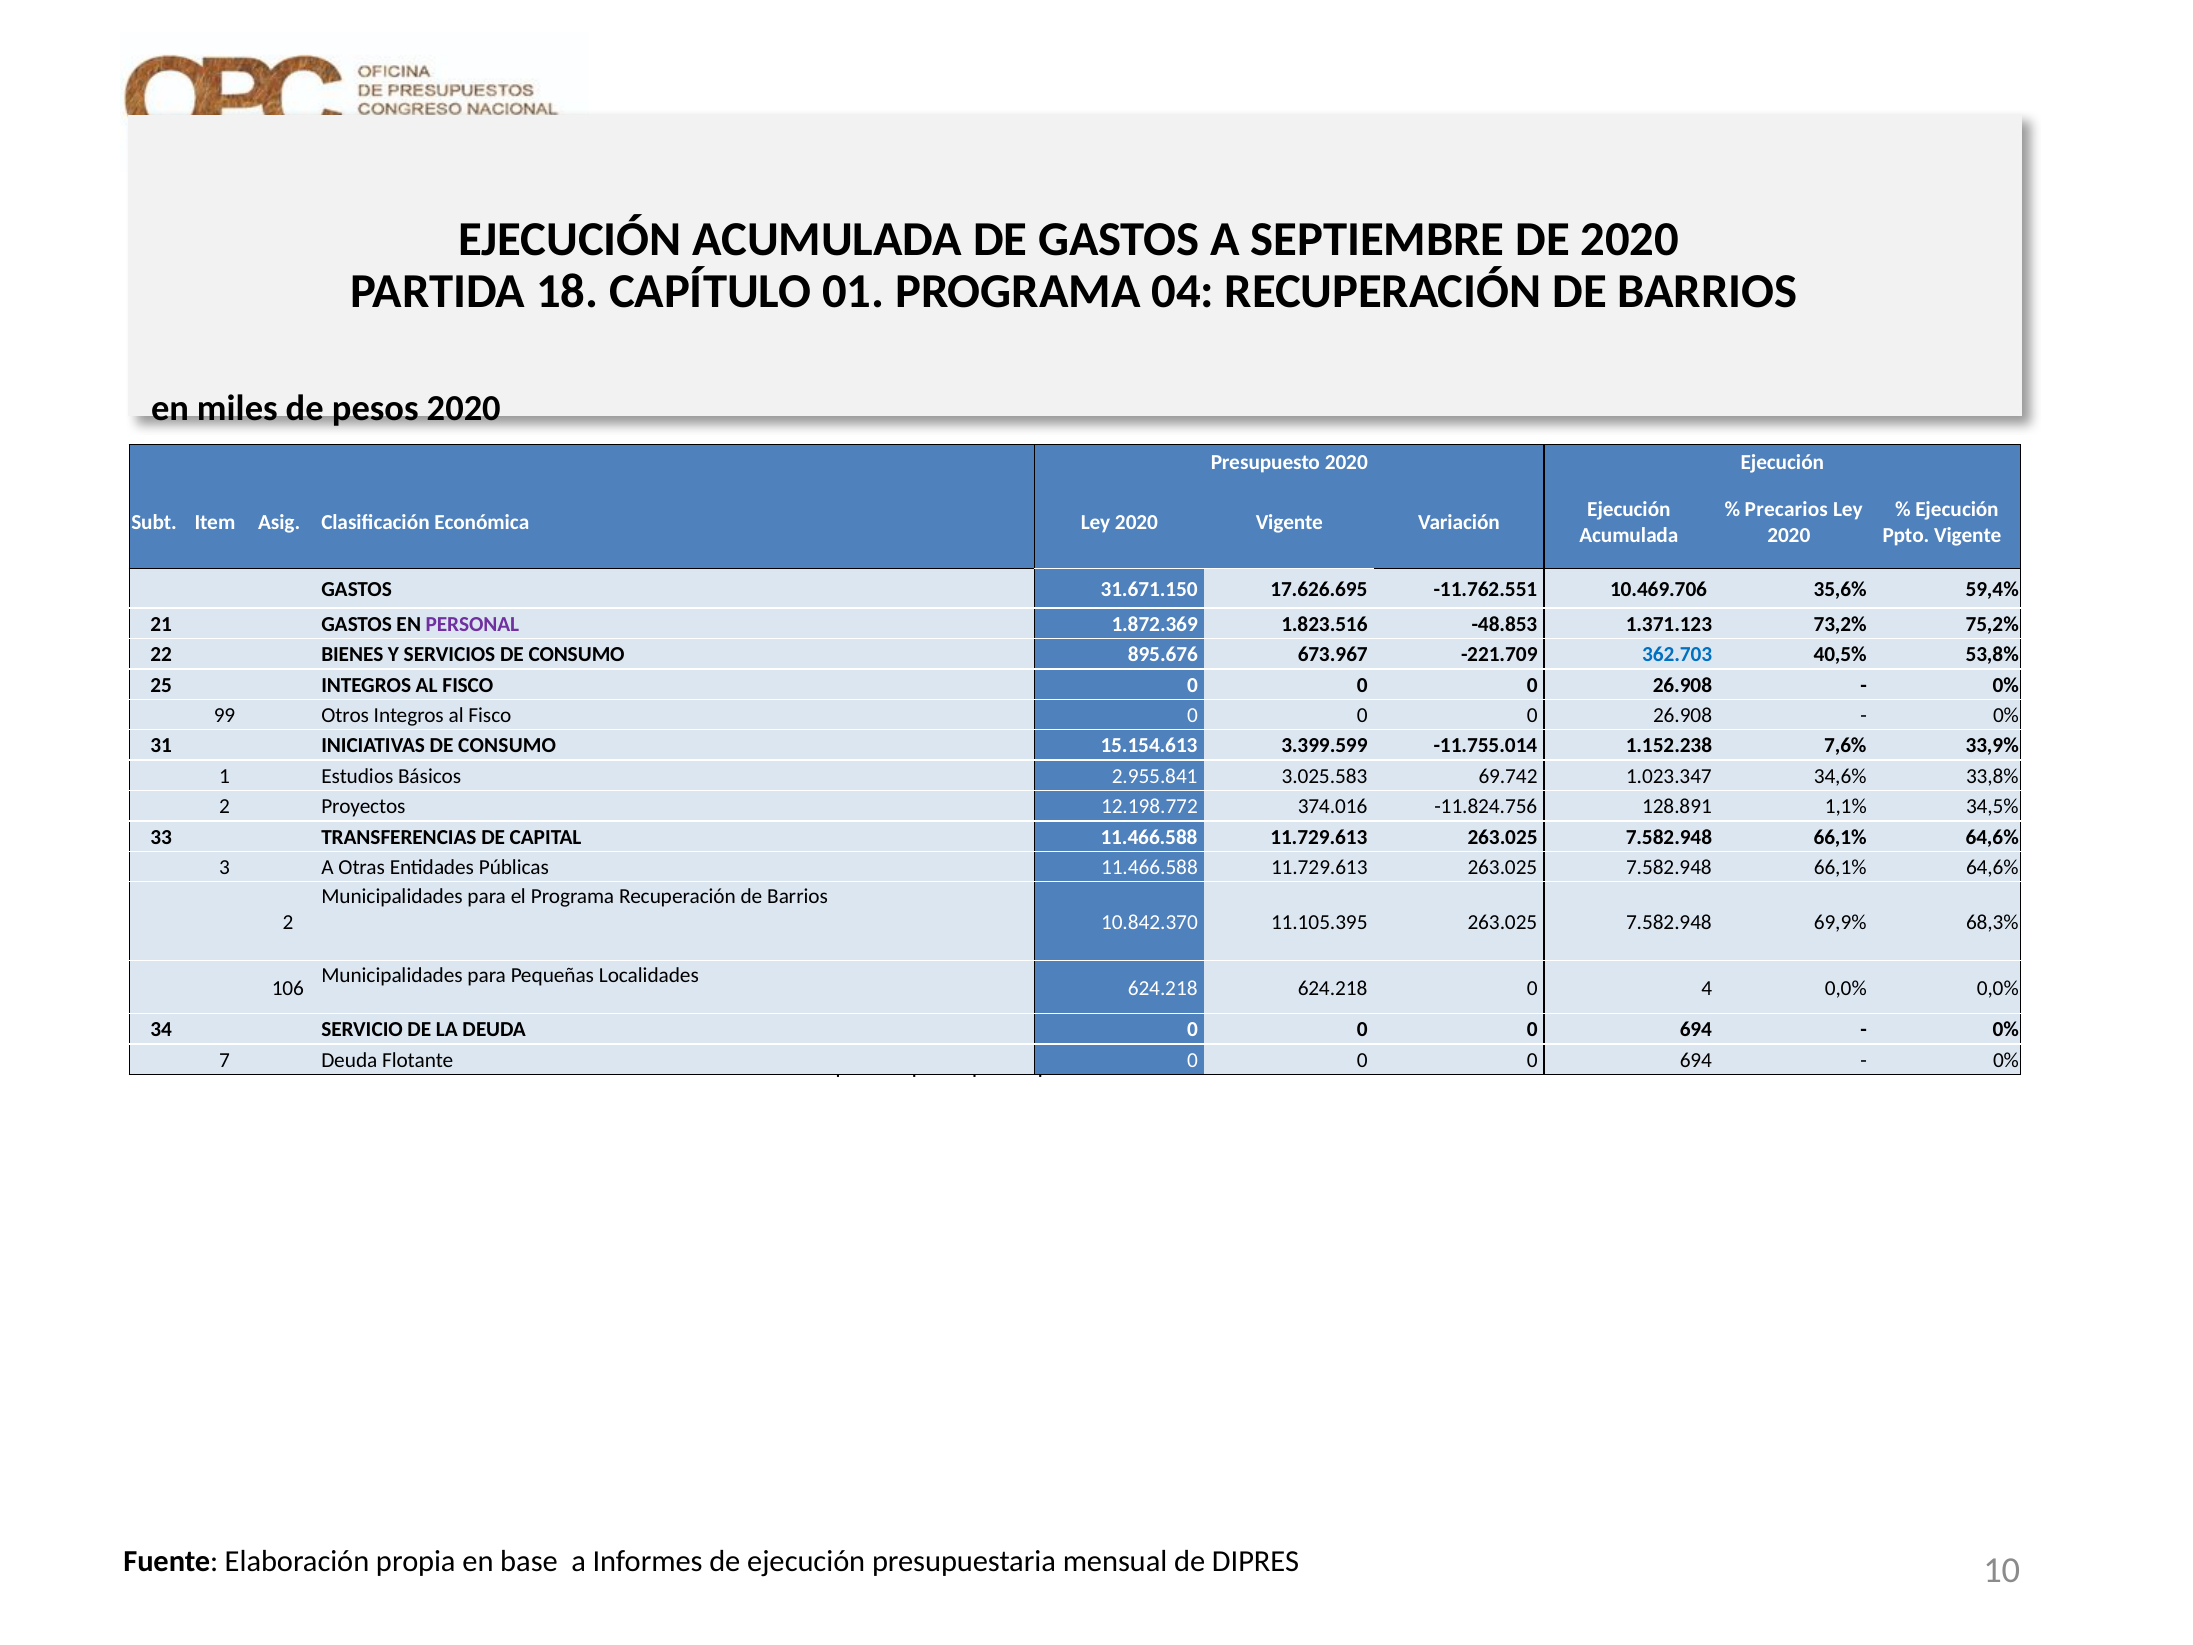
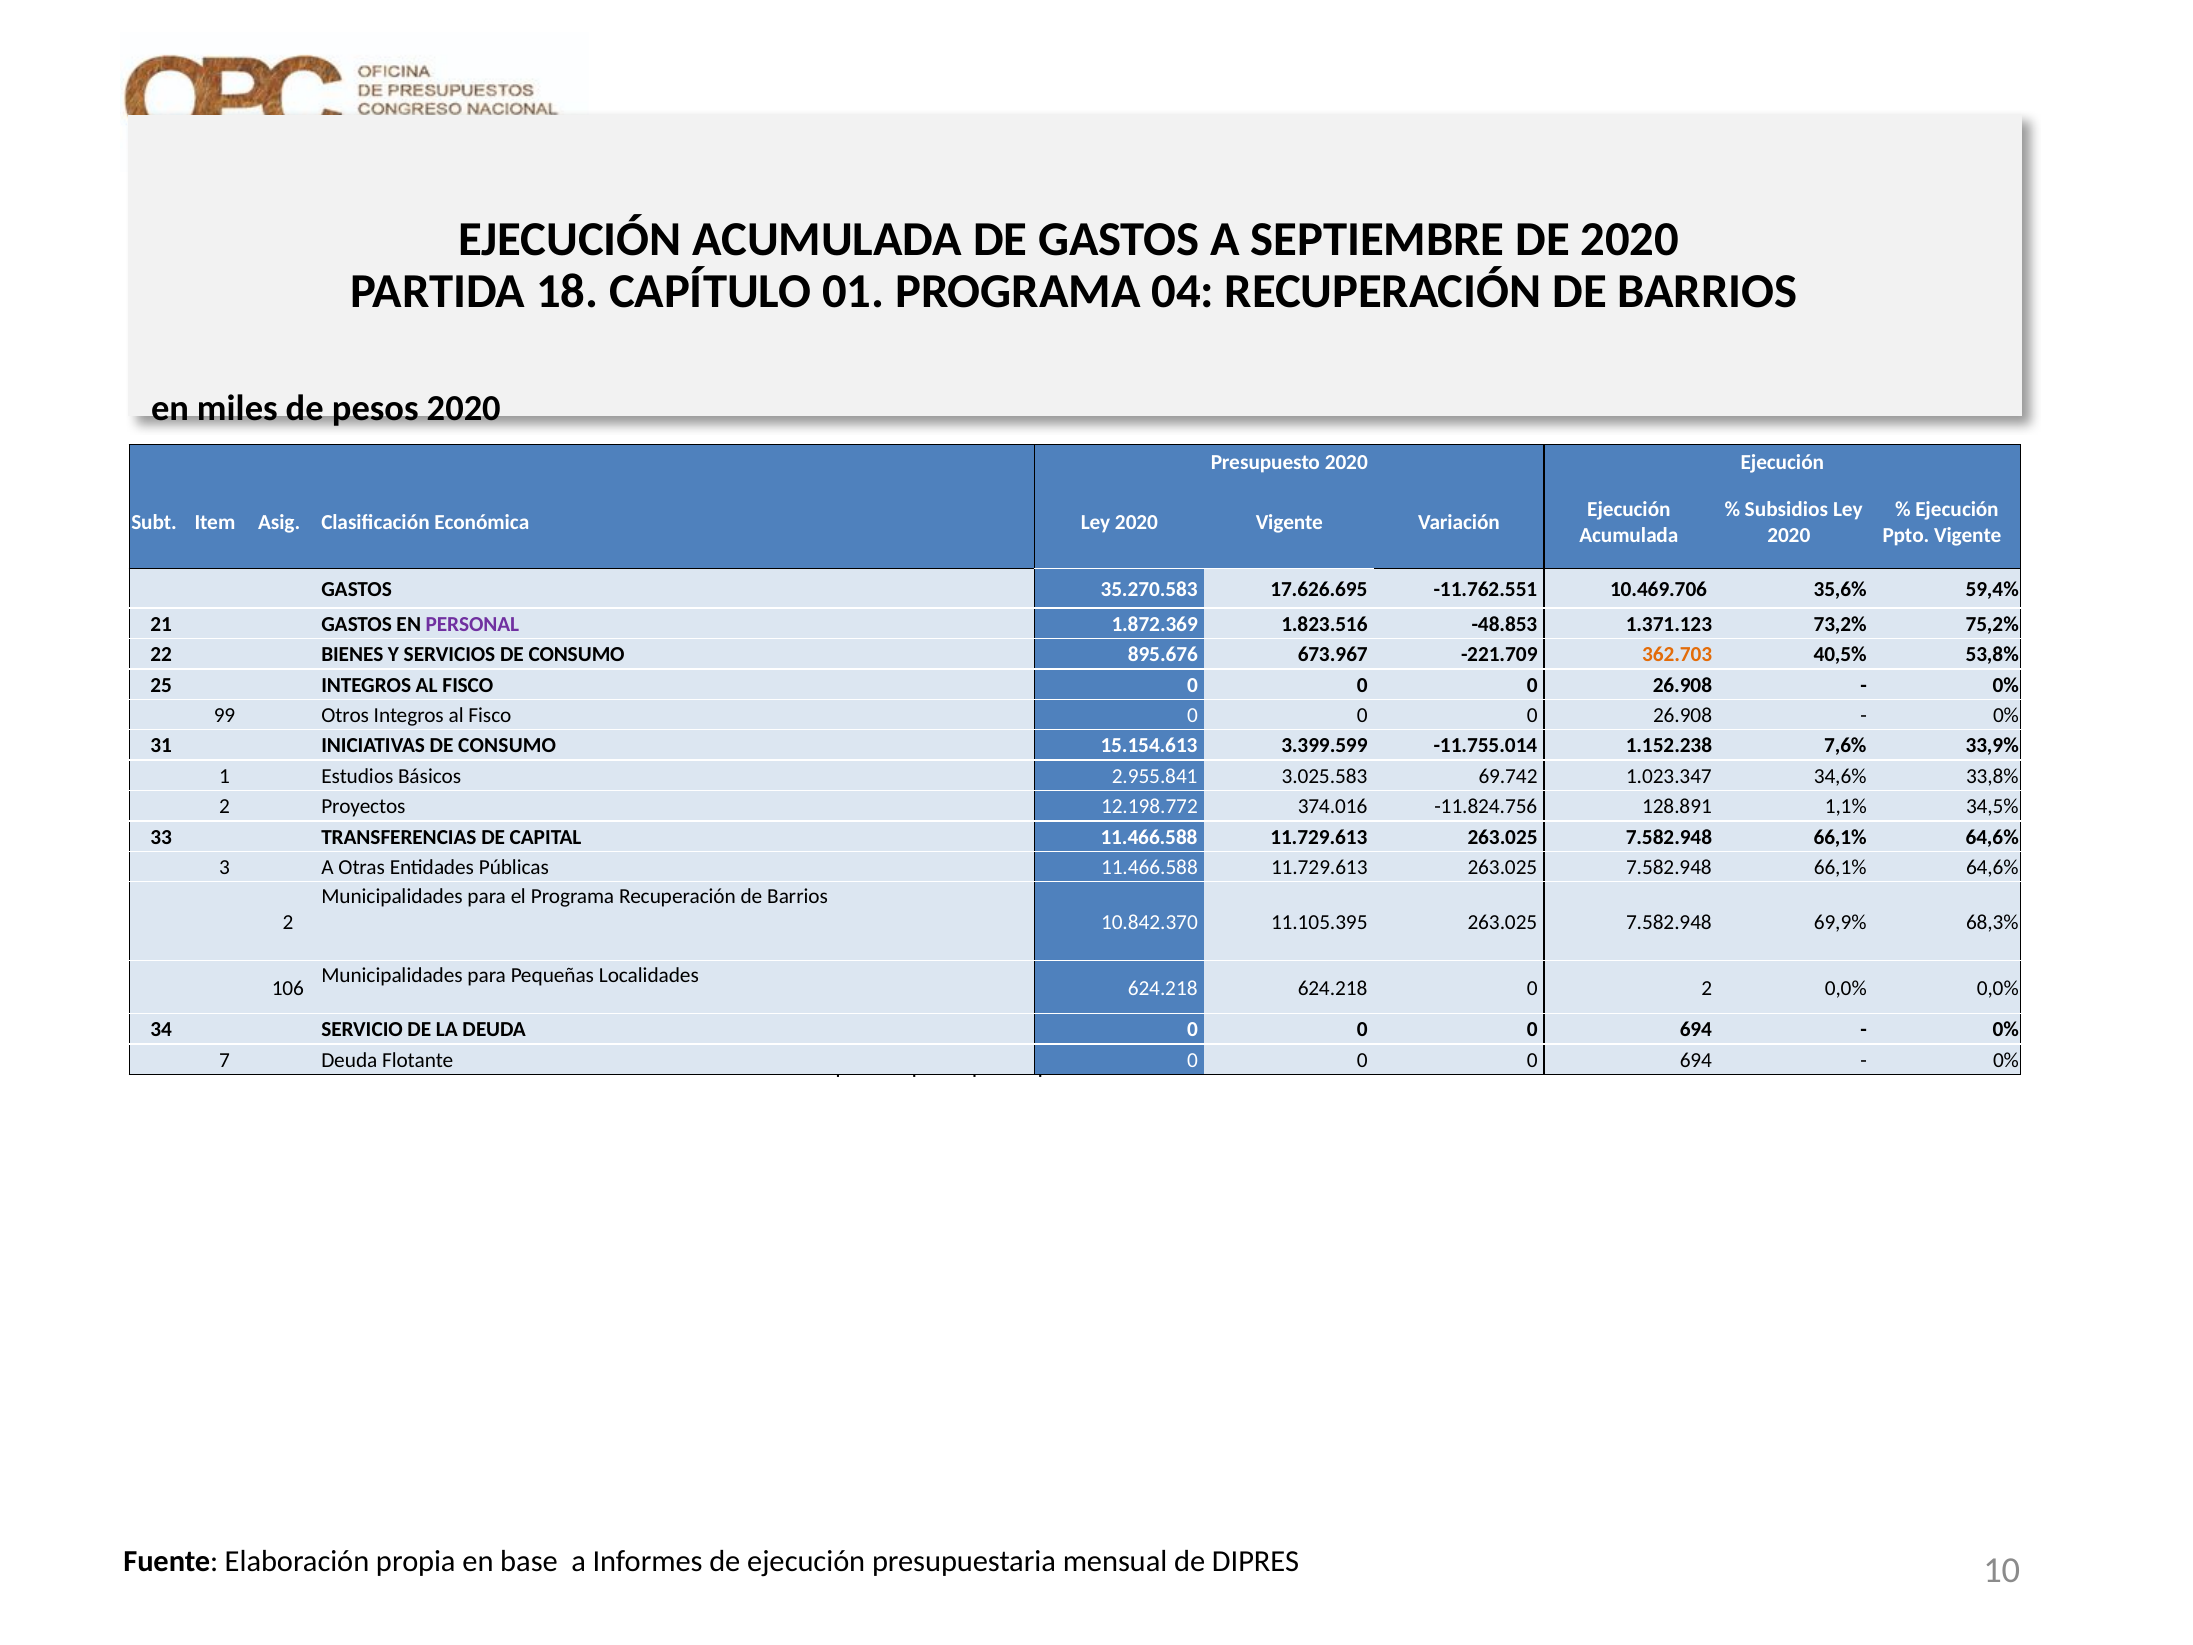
Precarios: Precarios -> Subsidios
31.671.150: 31.671.150 -> 35.270.583
362.703 colour: blue -> orange
0 4: 4 -> 2
